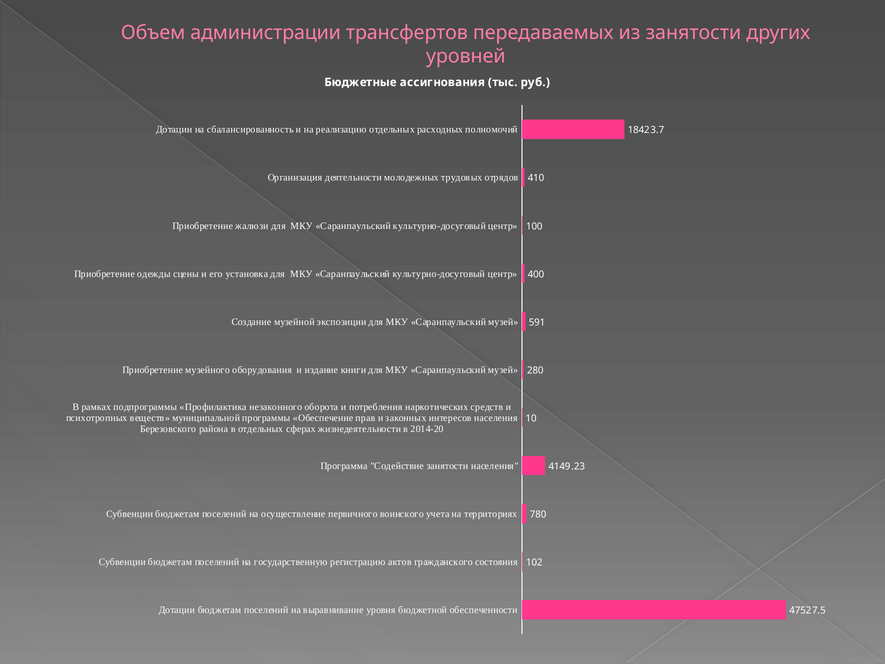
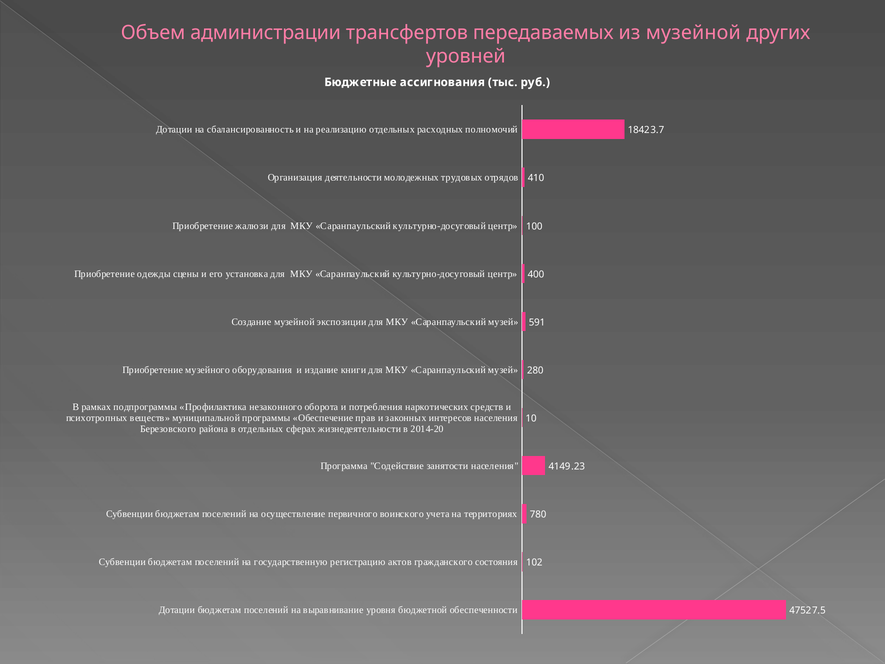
из занятости: занятости -> музейной
